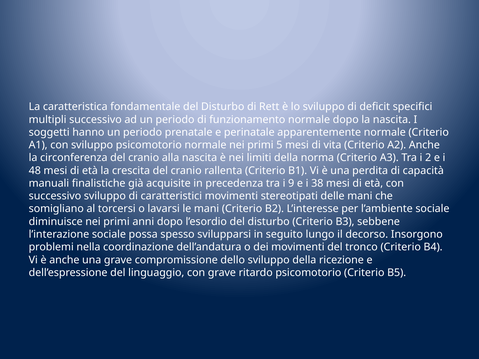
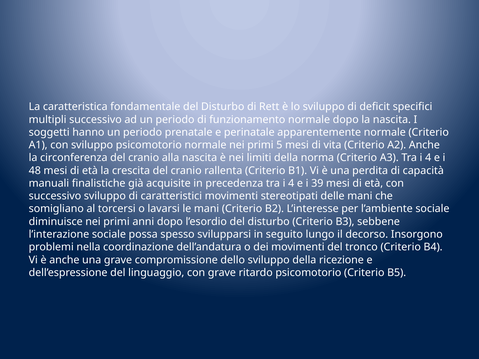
A3 Tra i 2: 2 -> 4
precedenza tra i 9: 9 -> 4
38: 38 -> 39
